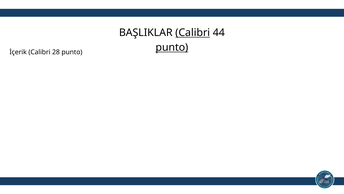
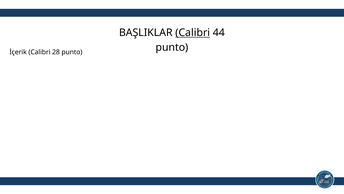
punto at (172, 47) underline: present -> none
